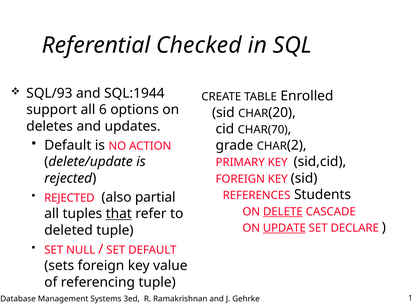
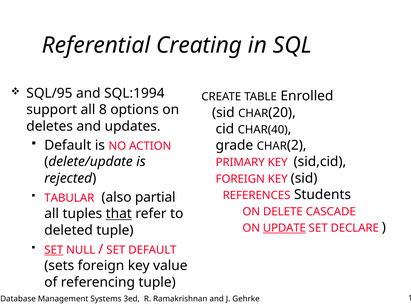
Checked: Checked -> Creating
SQL/93: SQL/93 -> SQL/95
SQL:1944: SQL:1944 -> SQL:1994
6: 6 -> 8
CHAR(70: CHAR(70 -> CHAR(40
REJECTED at (69, 198): REJECTED -> TABULAR
DELETE underline: present -> none
SET at (54, 250) underline: none -> present
